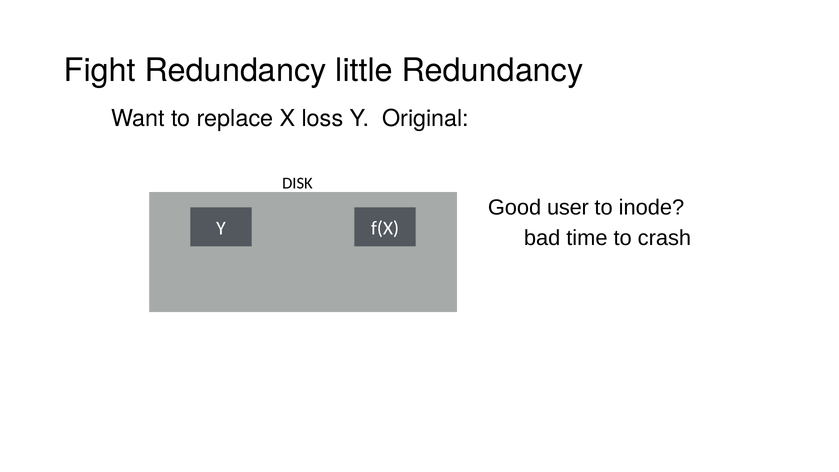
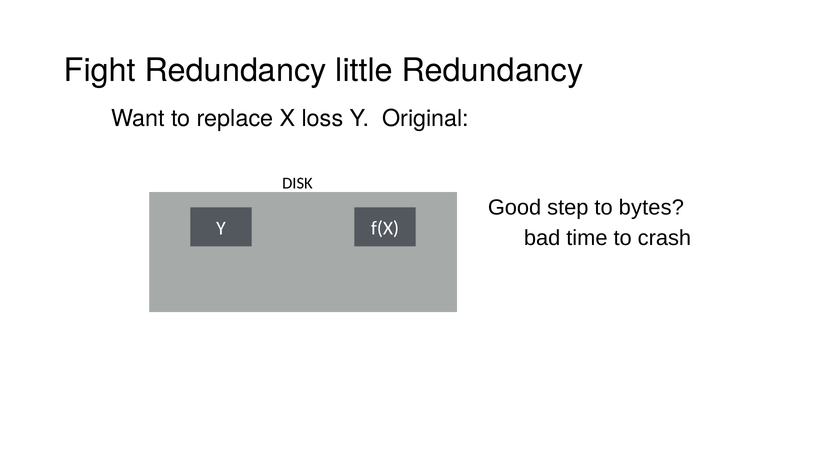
user: user -> step
inode: inode -> bytes
